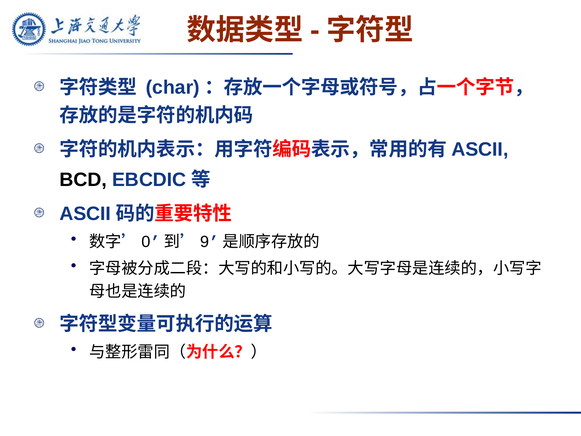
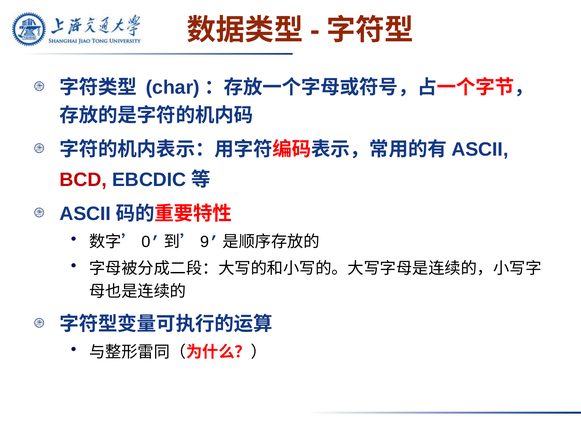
BCD colour: black -> red
